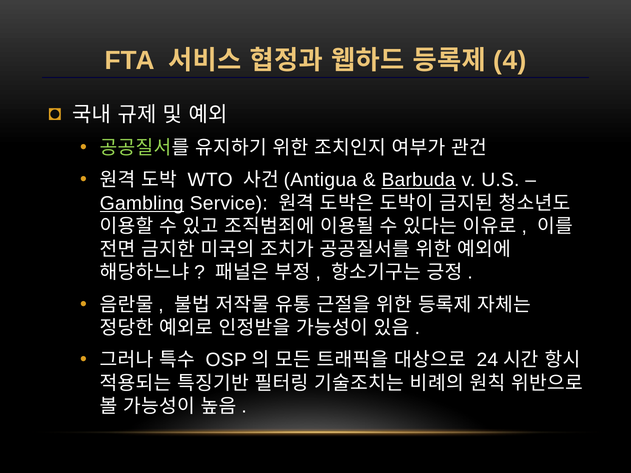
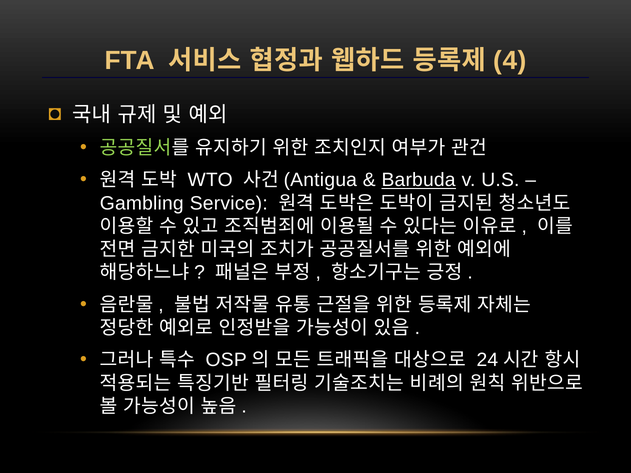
Gambling underline: present -> none
